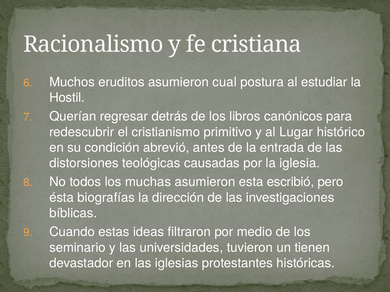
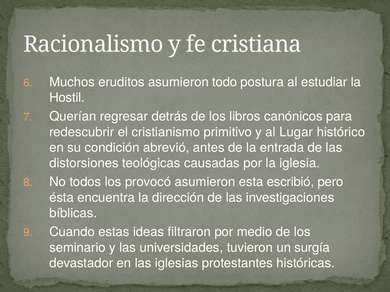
cual: cual -> todo
muchas: muchas -> provocó
biografías: biografías -> encuentra
tienen: tienen -> surgía
